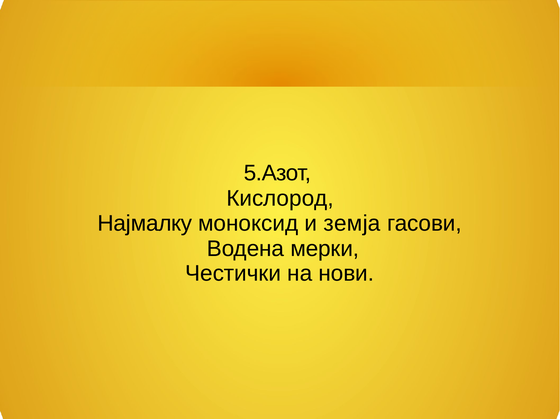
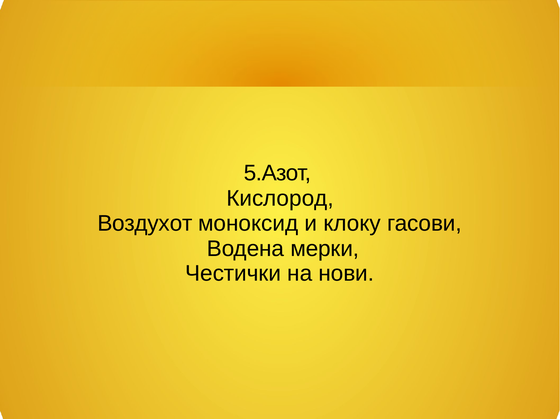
Најмалку: Најмалку -> Воздухот
земја: земја -> клоку
